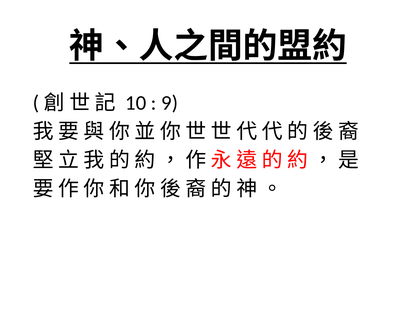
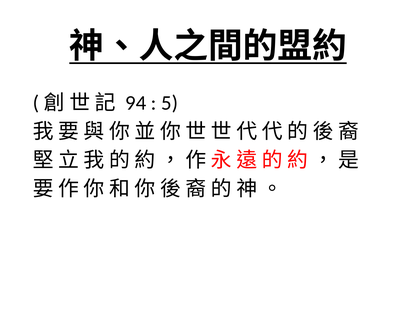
10: 10 -> 94
9: 9 -> 5
